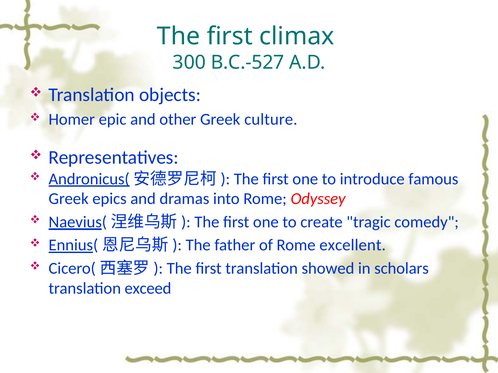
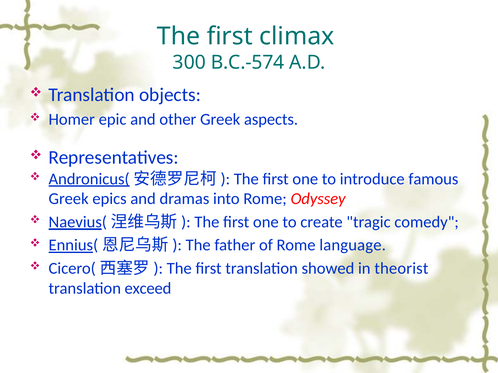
B.C.-527: B.C.-527 -> B.C.-574
culture: culture -> aspects
excellent: excellent -> language
scholars: scholars -> theorist
